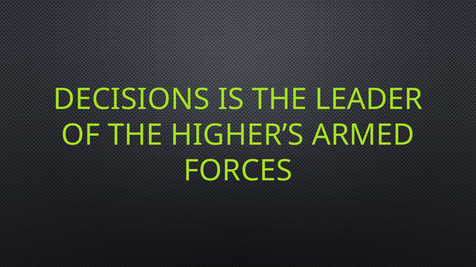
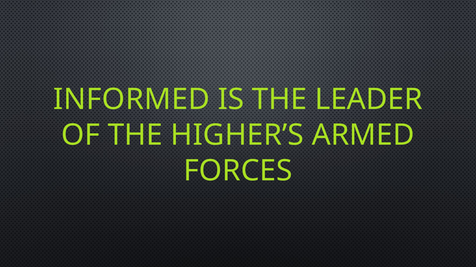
DECISIONS: DECISIONS -> INFORMED
